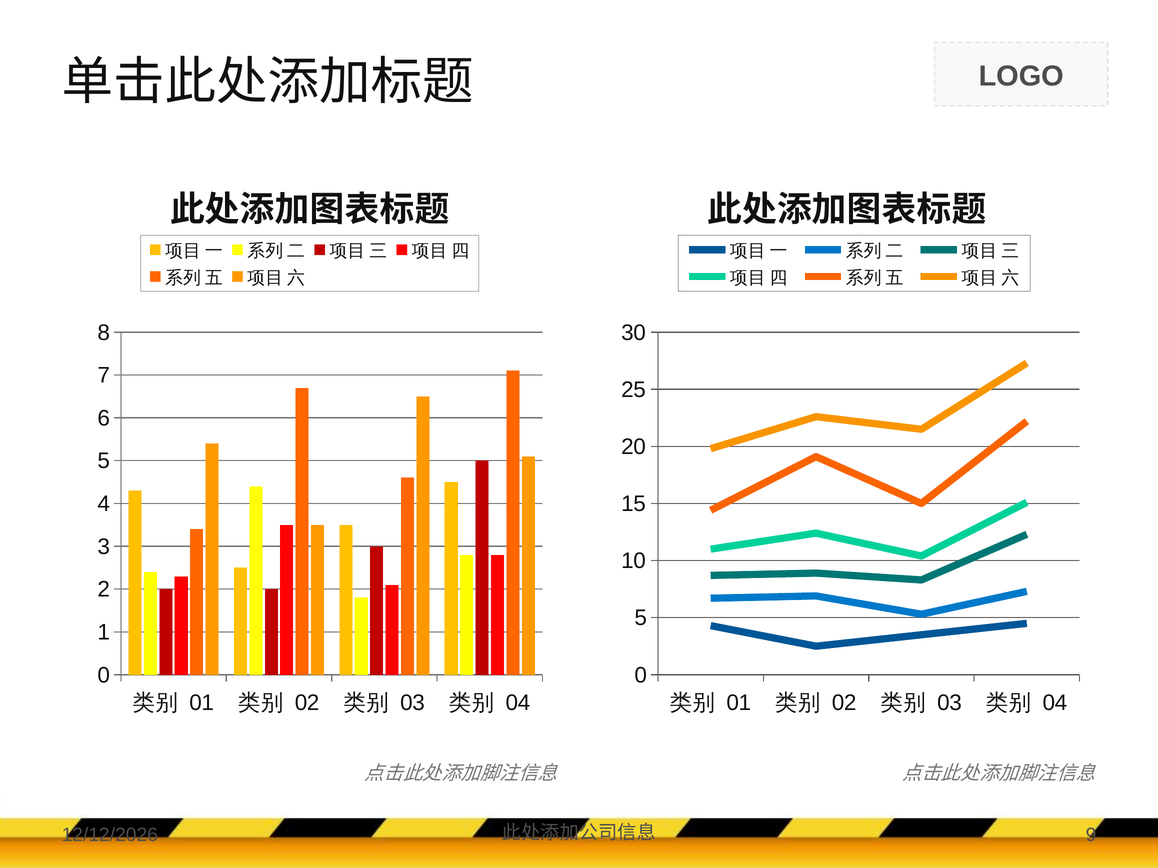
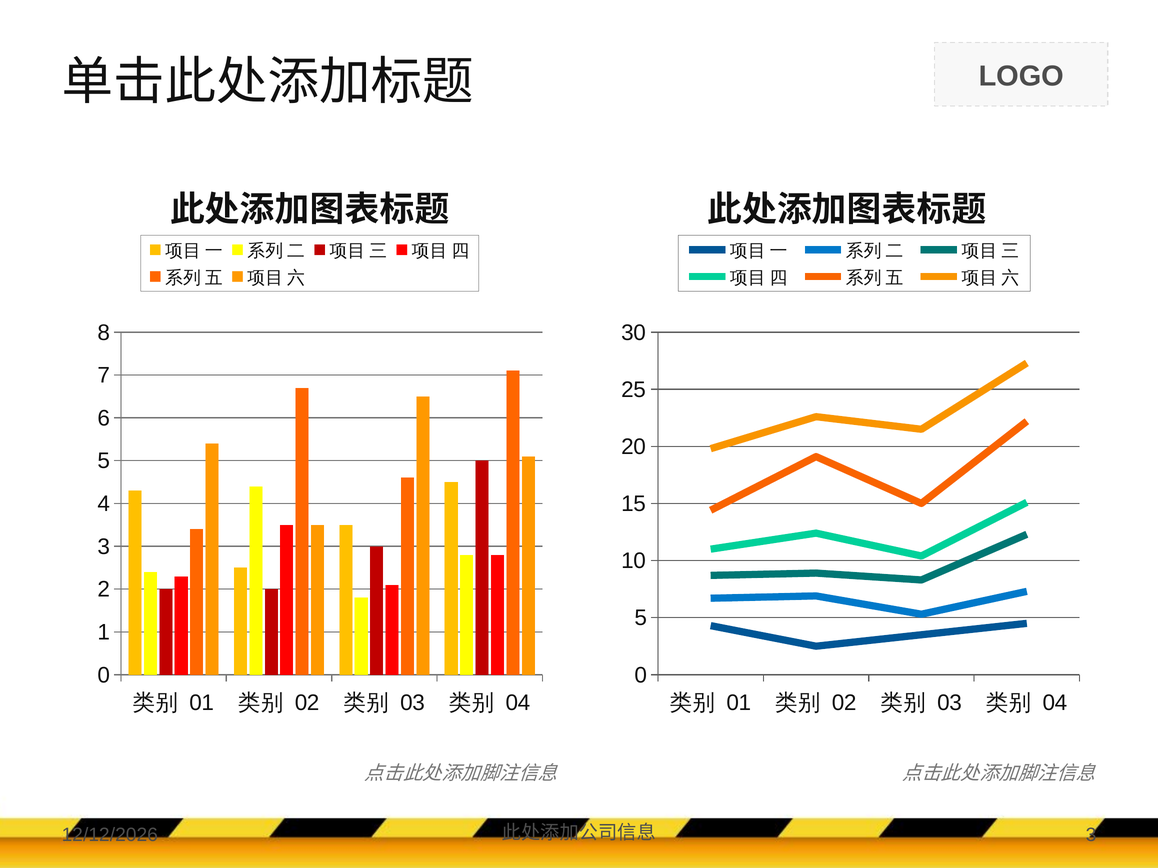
9 at (1091, 836): 9 -> 3
